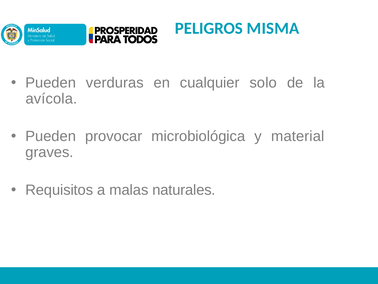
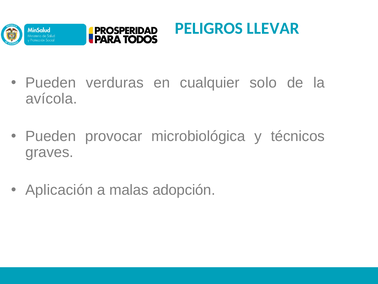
MISMA: MISMA -> LLEVAR
material: material -> técnicos
Requisitos: Requisitos -> Aplicación
naturales: naturales -> adopción
